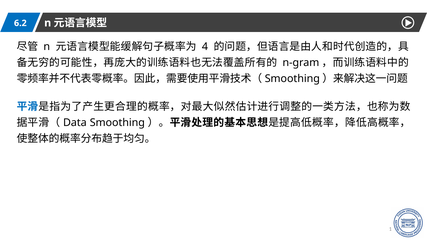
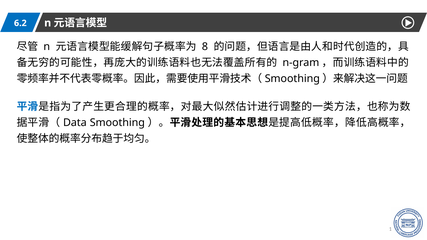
4: 4 -> 8
